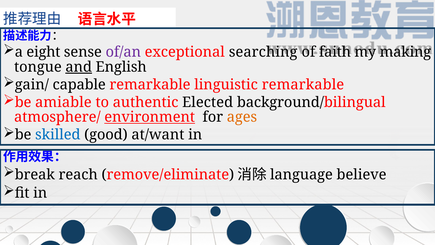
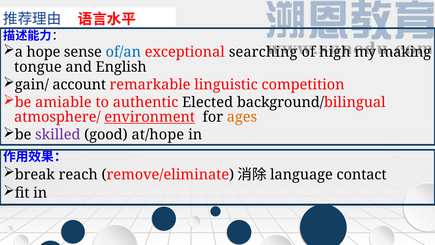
eight: eight -> hope
of/an colour: purple -> blue
faith: faith -> high
and underline: present -> none
capable: capable -> account
linguistic remarkable: remarkable -> competition
skilled colour: blue -> purple
at/want: at/want -> at/hope
believe: believe -> contact
